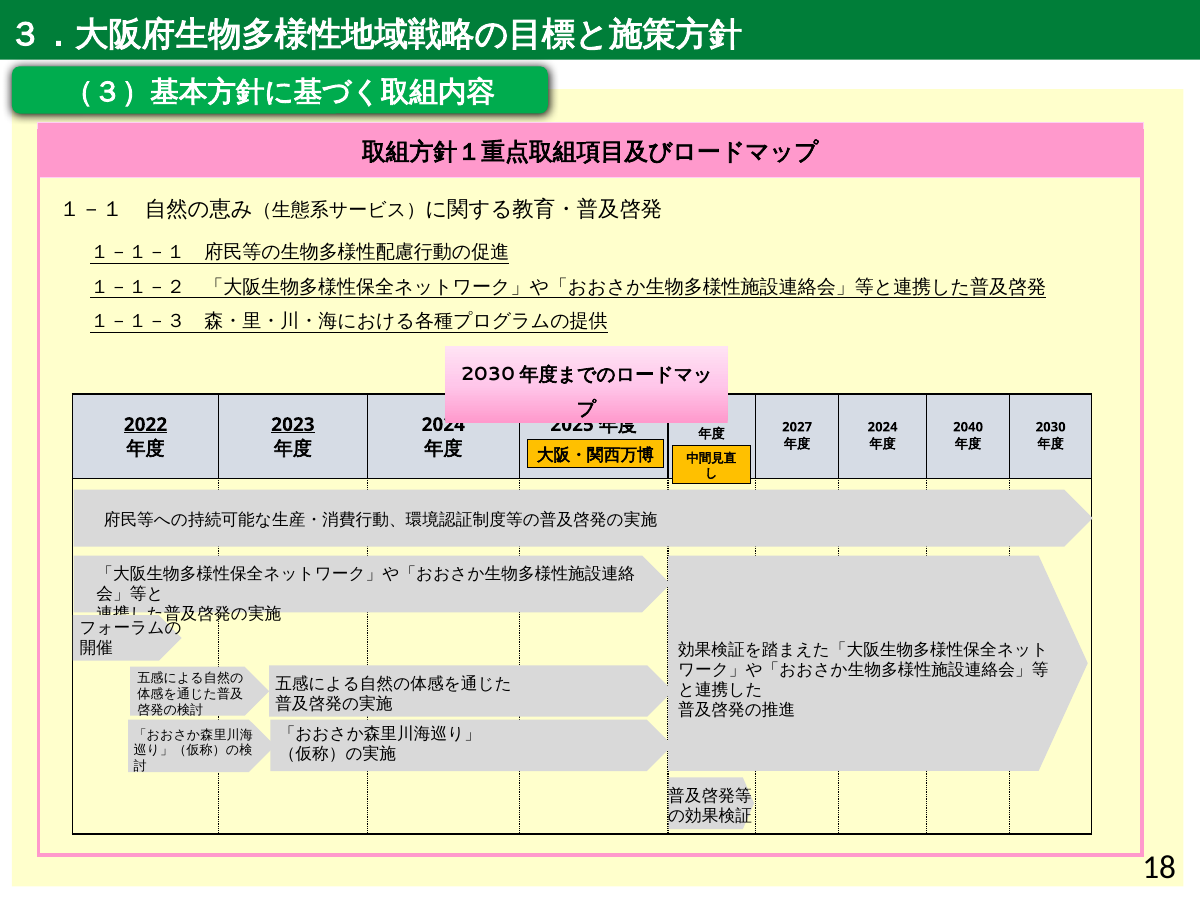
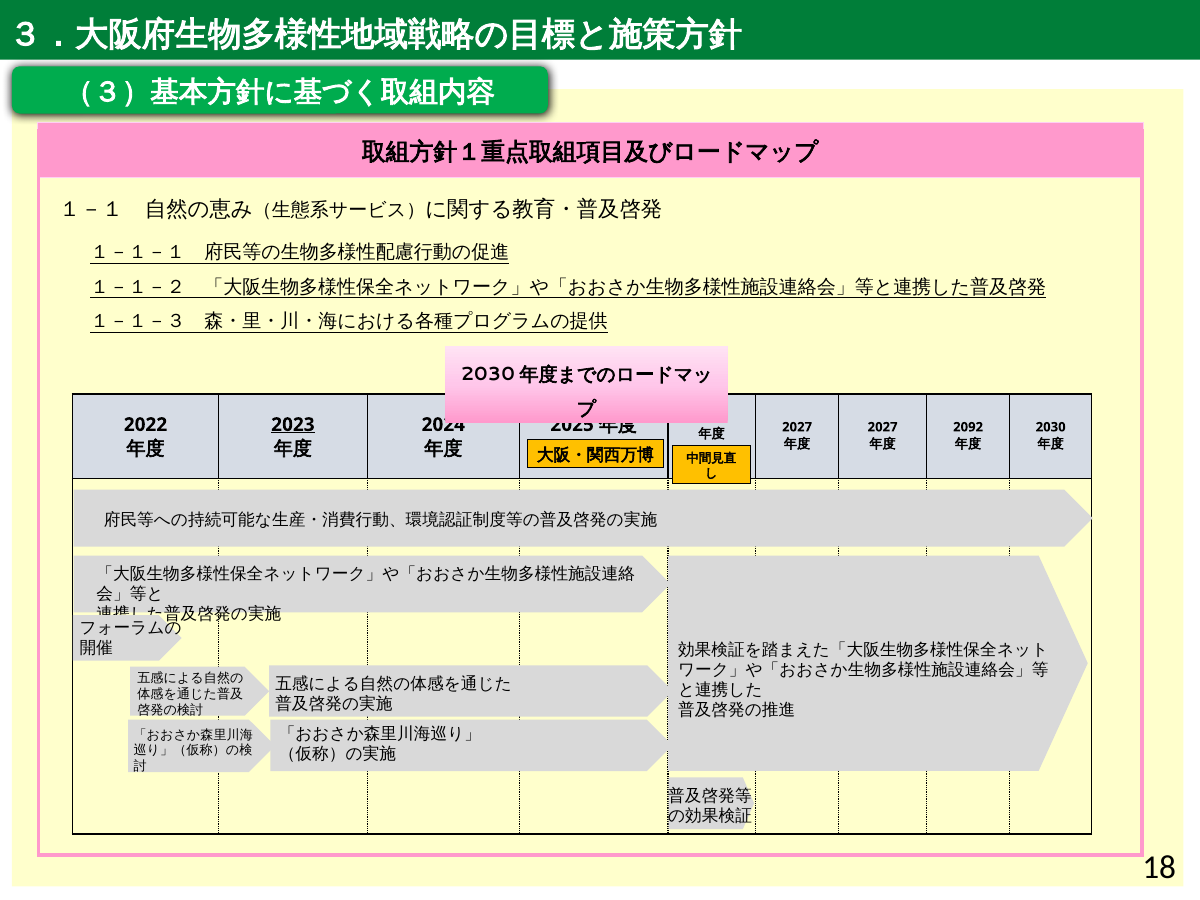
2022 underline: present -> none
2024 at (883, 427): 2024 -> 2027
2040: 2040 -> 2092
